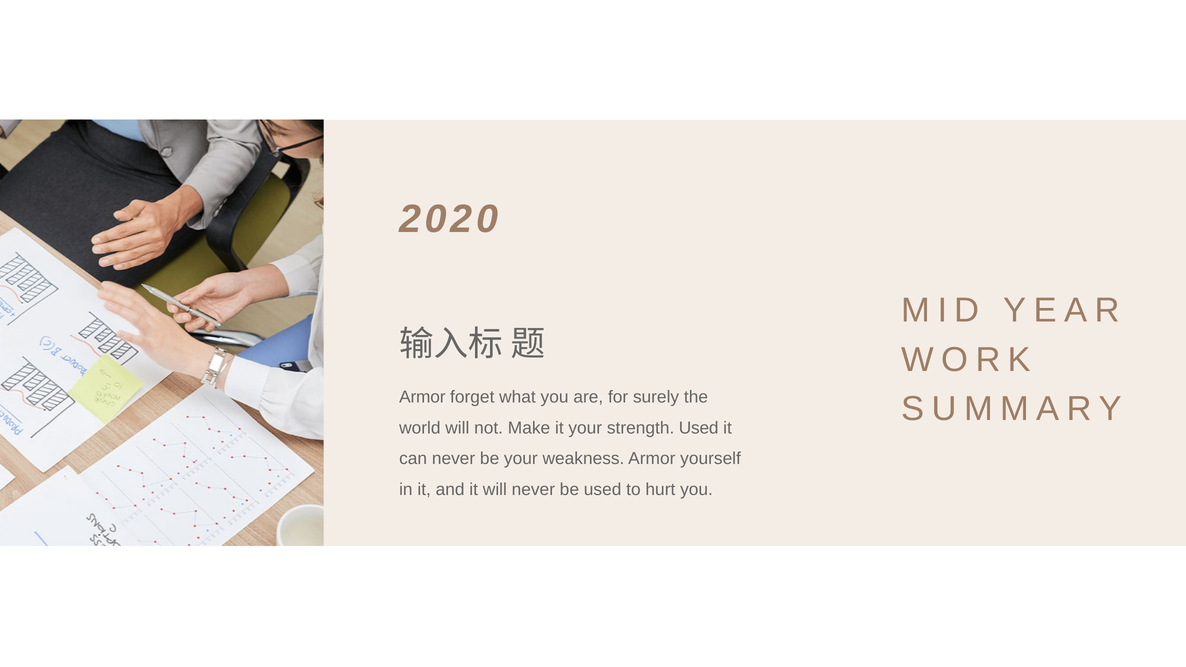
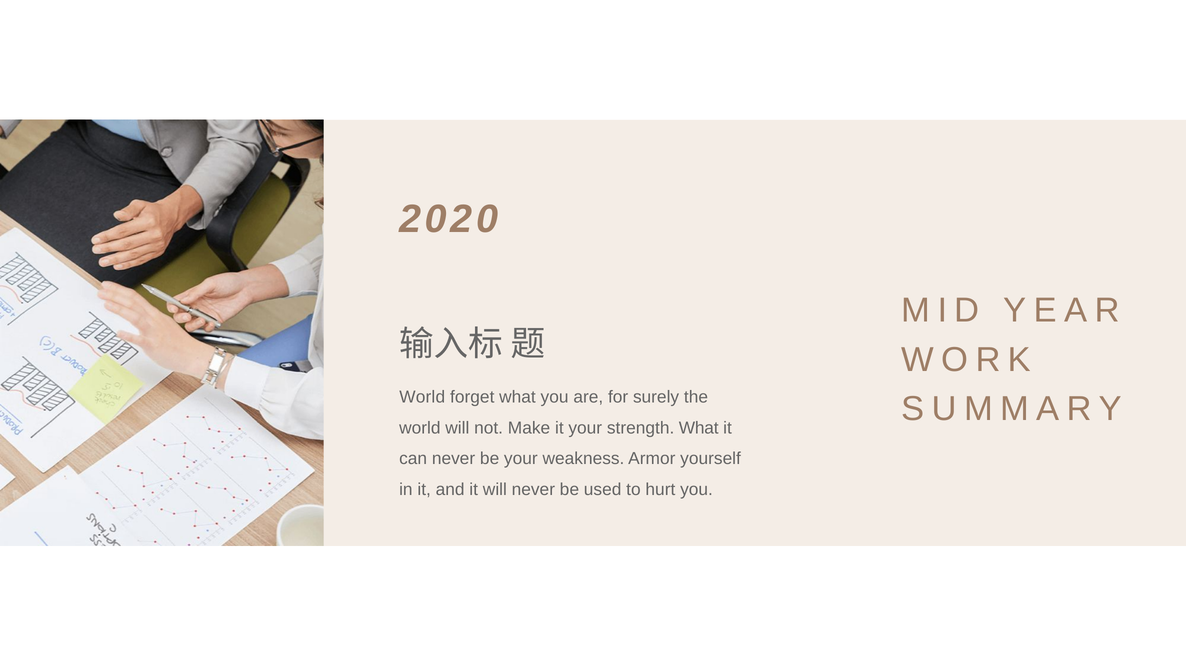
Armor at (422, 397): Armor -> World
strength Used: Used -> What
